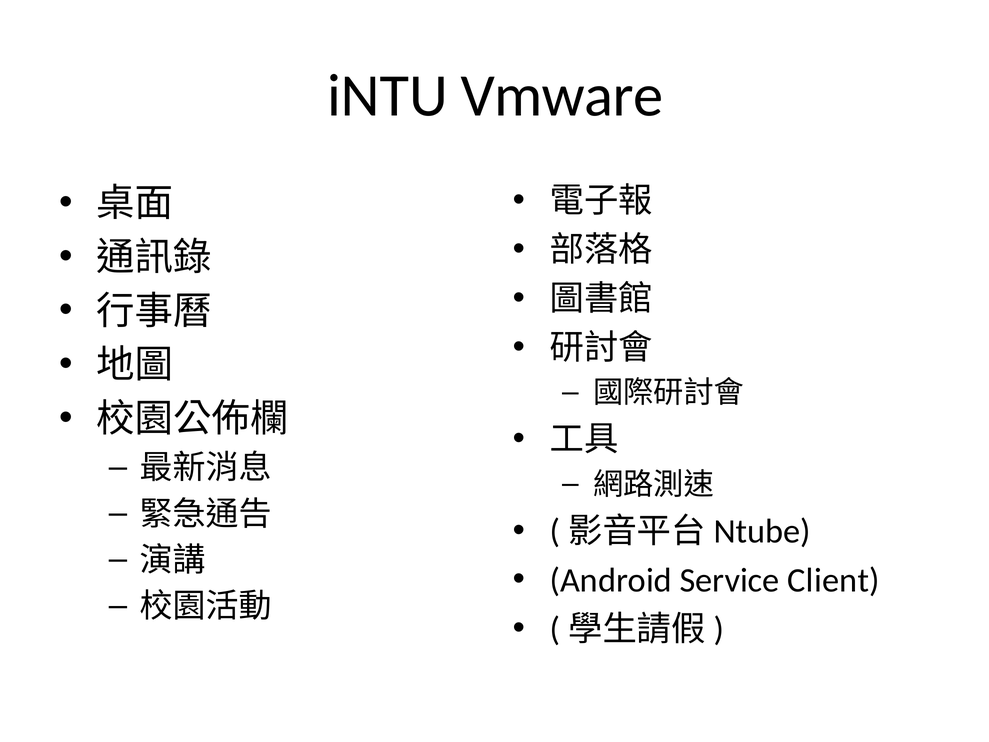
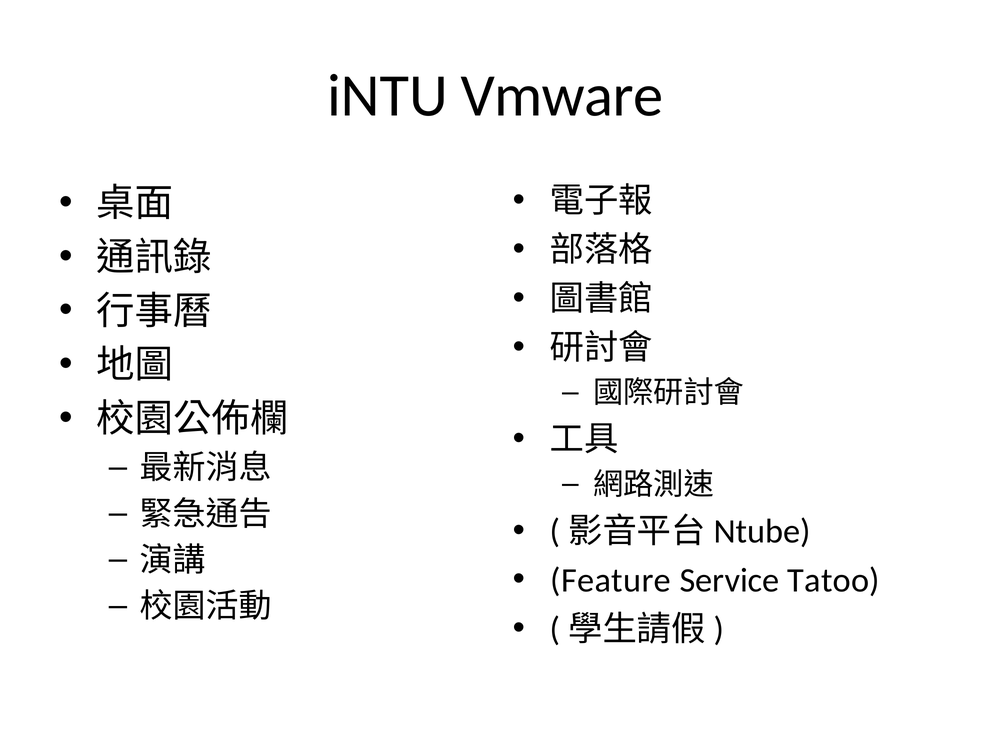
Android: Android -> Feature
Client: Client -> Tatoo
